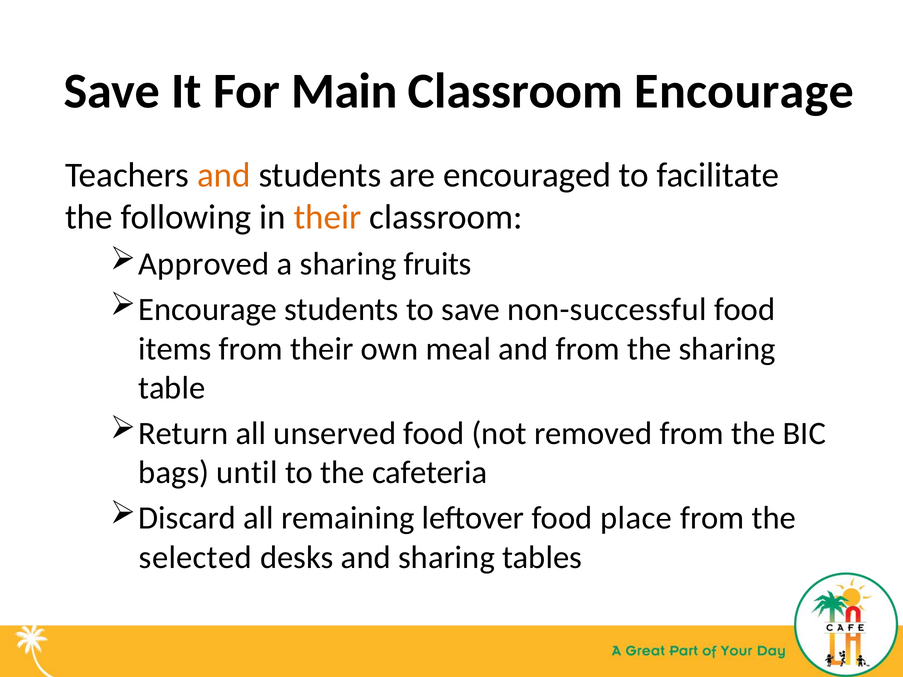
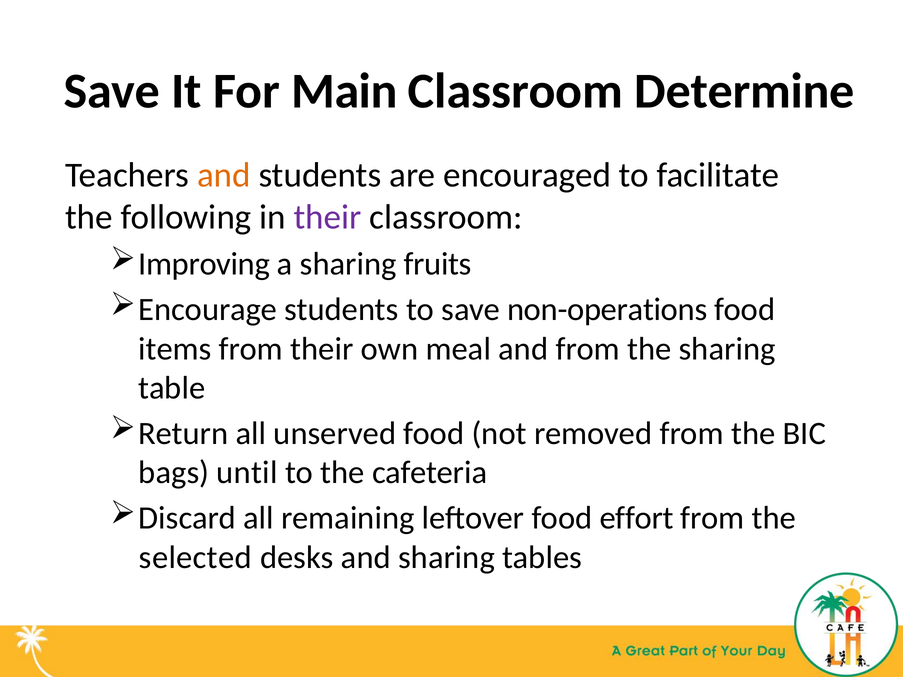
Classroom Encourage: Encourage -> Determine
their at (328, 217) colour: orange -> purple
Approved: Approved -> Improving
non-successful: non-successful -> non-operations
place: place -> effort
